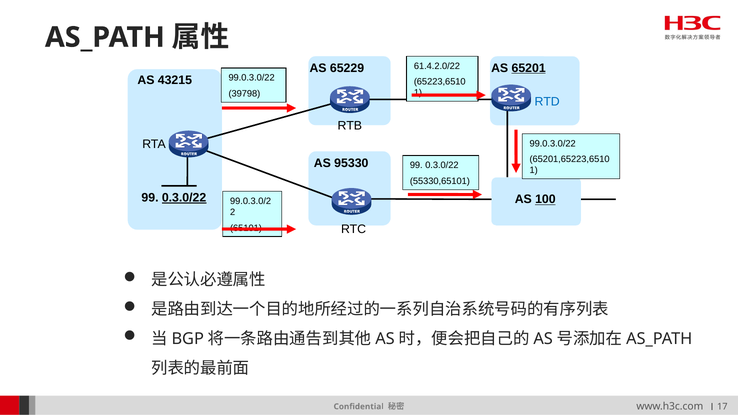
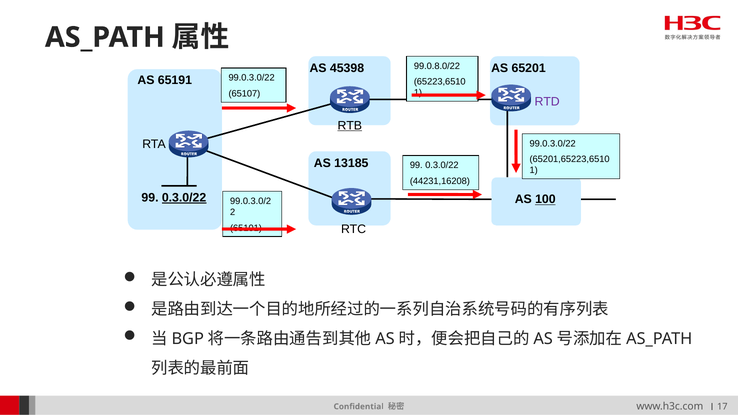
61.4.2.0/22: 61.4.2.0/22 -> 99.0.8.0/22
65229: 65229 -> 45398
65201 underline: present -> none
43215: 43215 -> 65191
39798: 39798 -> 65107
RTD colour: blue -> purple
RTB underline: none -> present
95330: 95330 -> 13185
55330,65101: 55330,65101 -> 44231,16208
